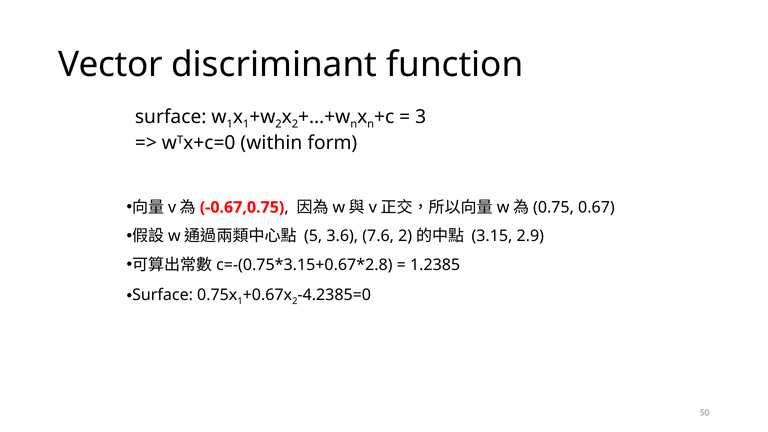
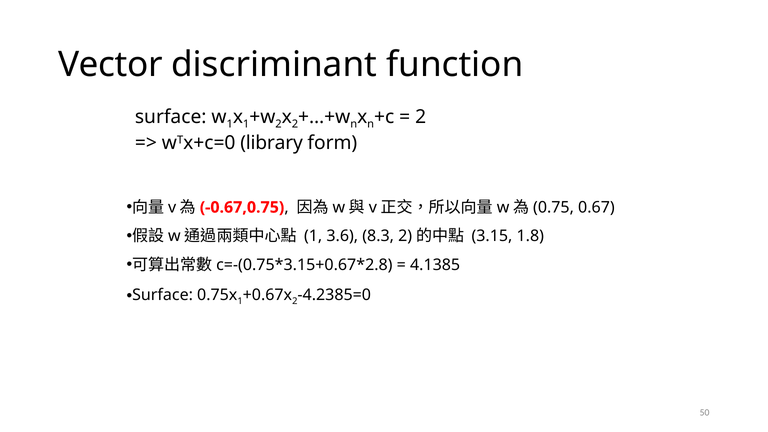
3 at (421, 117): 3 -> 2
within: within -> library
5 at (313, 236): 5 -> 1
7.6: 7.6 -> 8.3
2.9: 2.9 -> 1.8
1.2385: 1.2385 -> 4.1385
